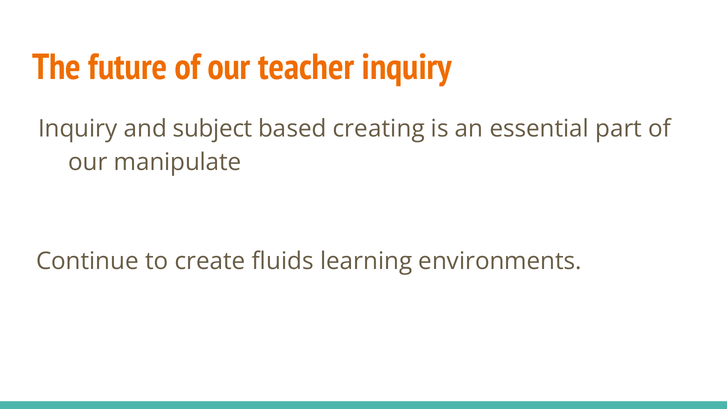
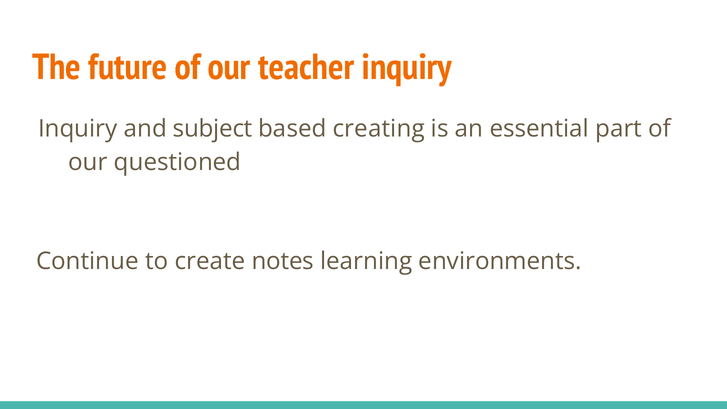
manipulate: manipulate -> questioned
fluids: fluids -> notes
